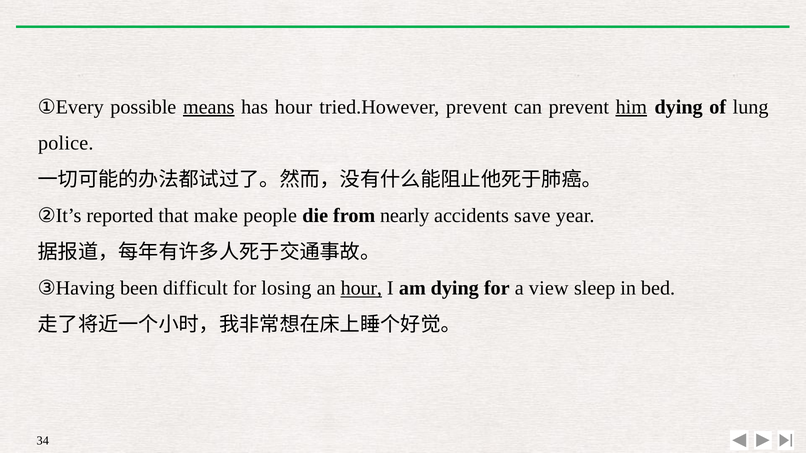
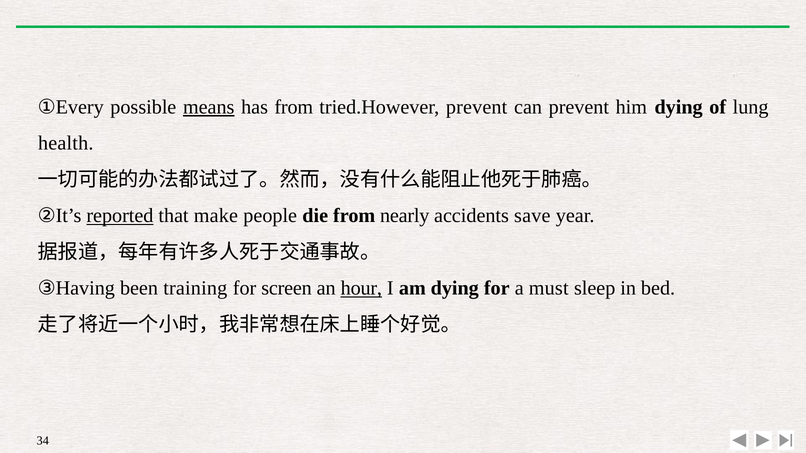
has hour: hour -> from
him underline: present -> none
police: police -> health
reported underline: none -> present
difficult: difficult -> training
losing: losing -> screen
view: view -> must
